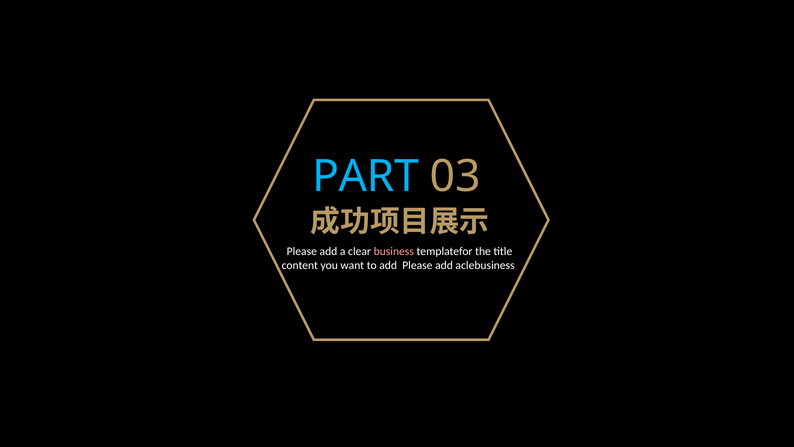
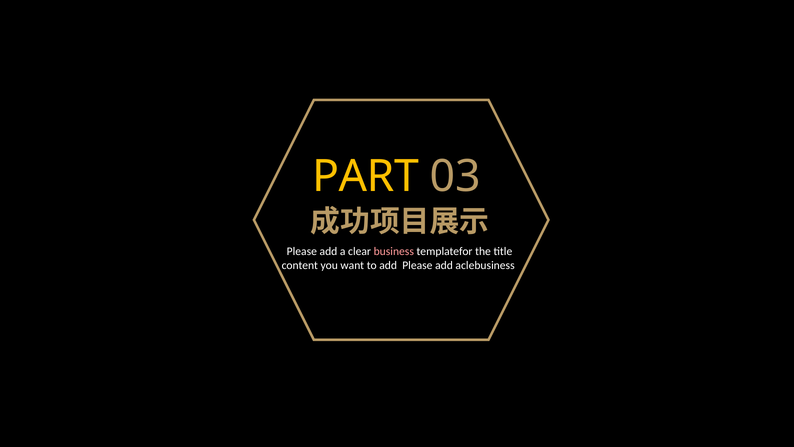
PART colour: light blue -> yellow
